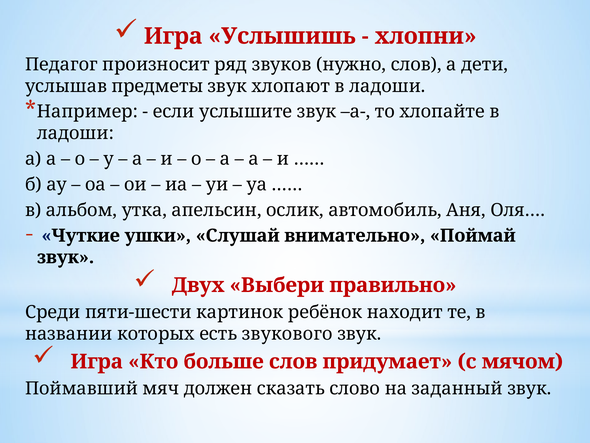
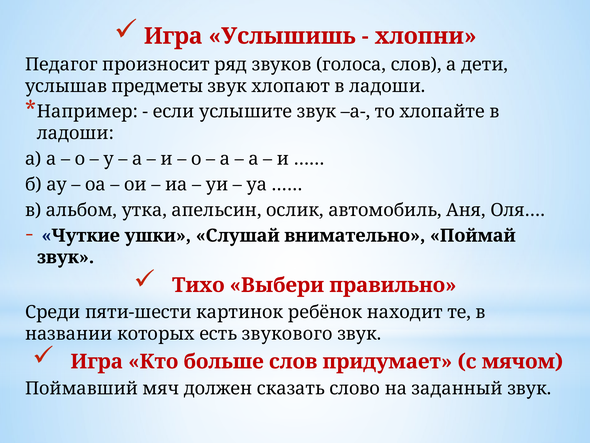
нужно: нужно -> голоса
Двух: Двух -> Тихо
